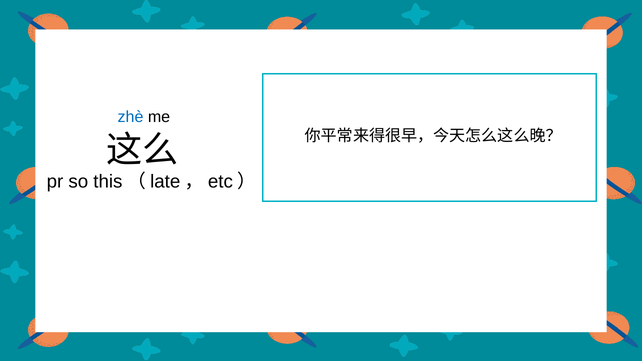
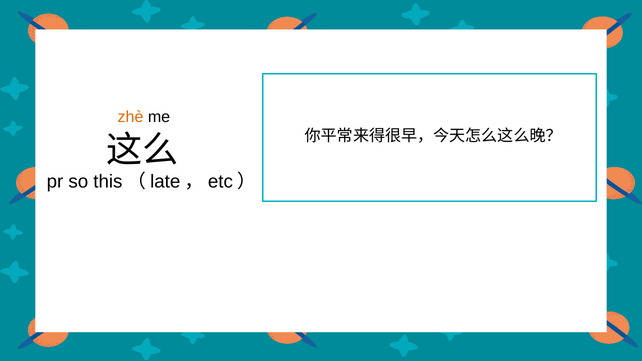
zhè colour: blue -> orange
